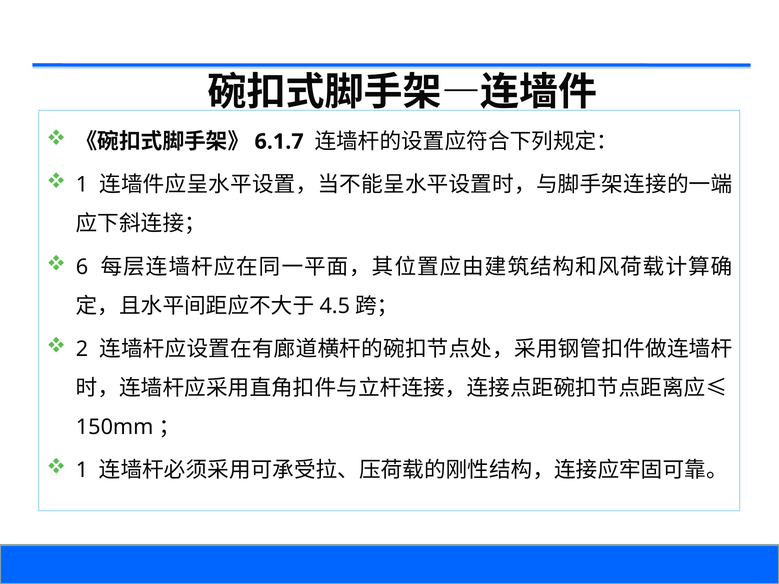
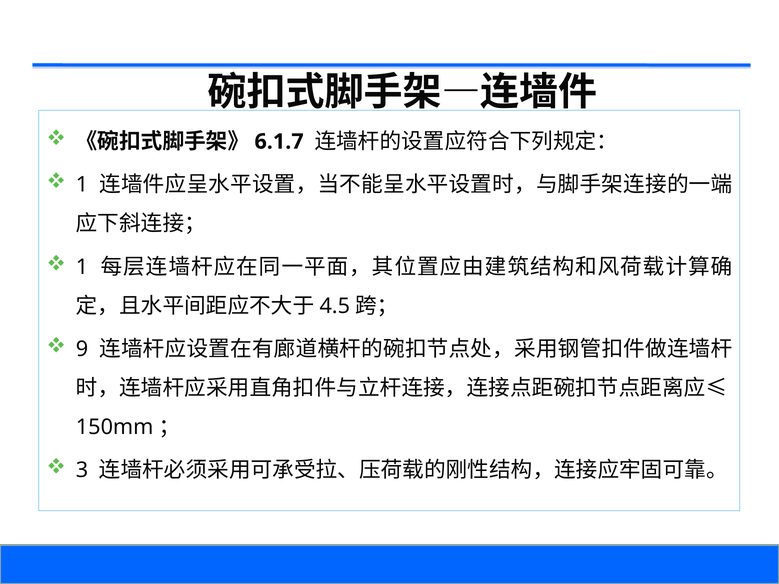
6 at (82, 267): 6 -> 1
2: 2 -> 9
1 at (82, 471): 1 -> 3
